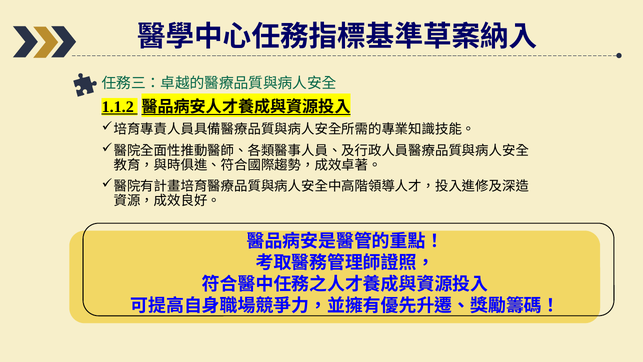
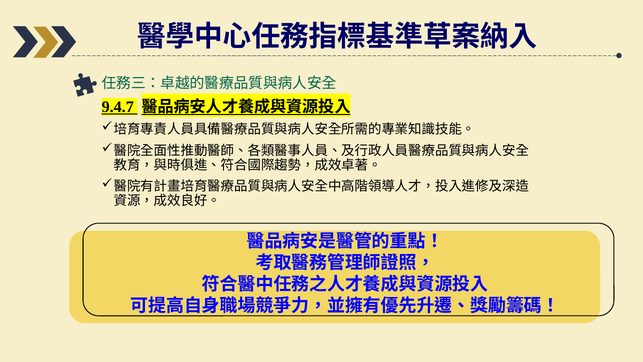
1.1.2: 1.1.2 -> 9.4.7
